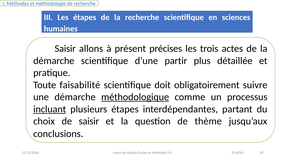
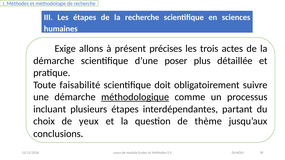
Saisir at (65, 49): Saisir -> Exige
partir: partir -> poser
incluant underline: present -> none
de saisir: saisir -> yeux
